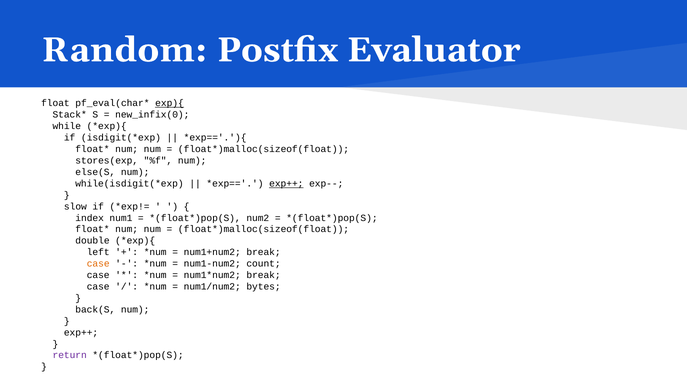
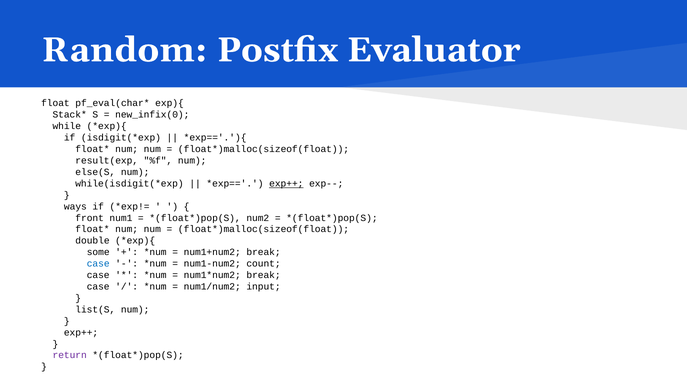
exp){ underline: present -> none
stores(exp: stores(exp -> result(exp
slow: slow -> ways
index: index -> front
left: left -> some
case at (98, 264) colour: orange -> blue
bytes: bytes -> input
back(S: back(S -> list(S
